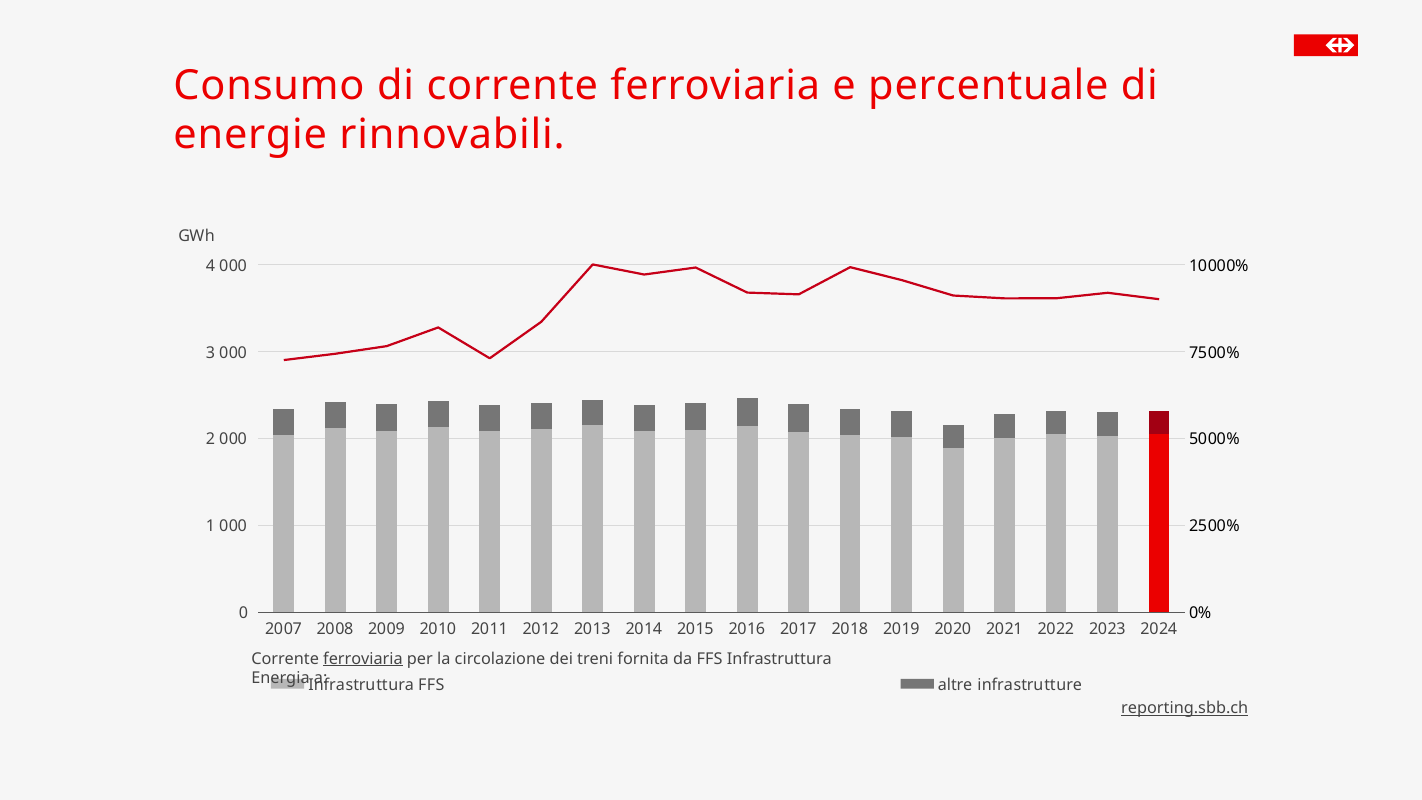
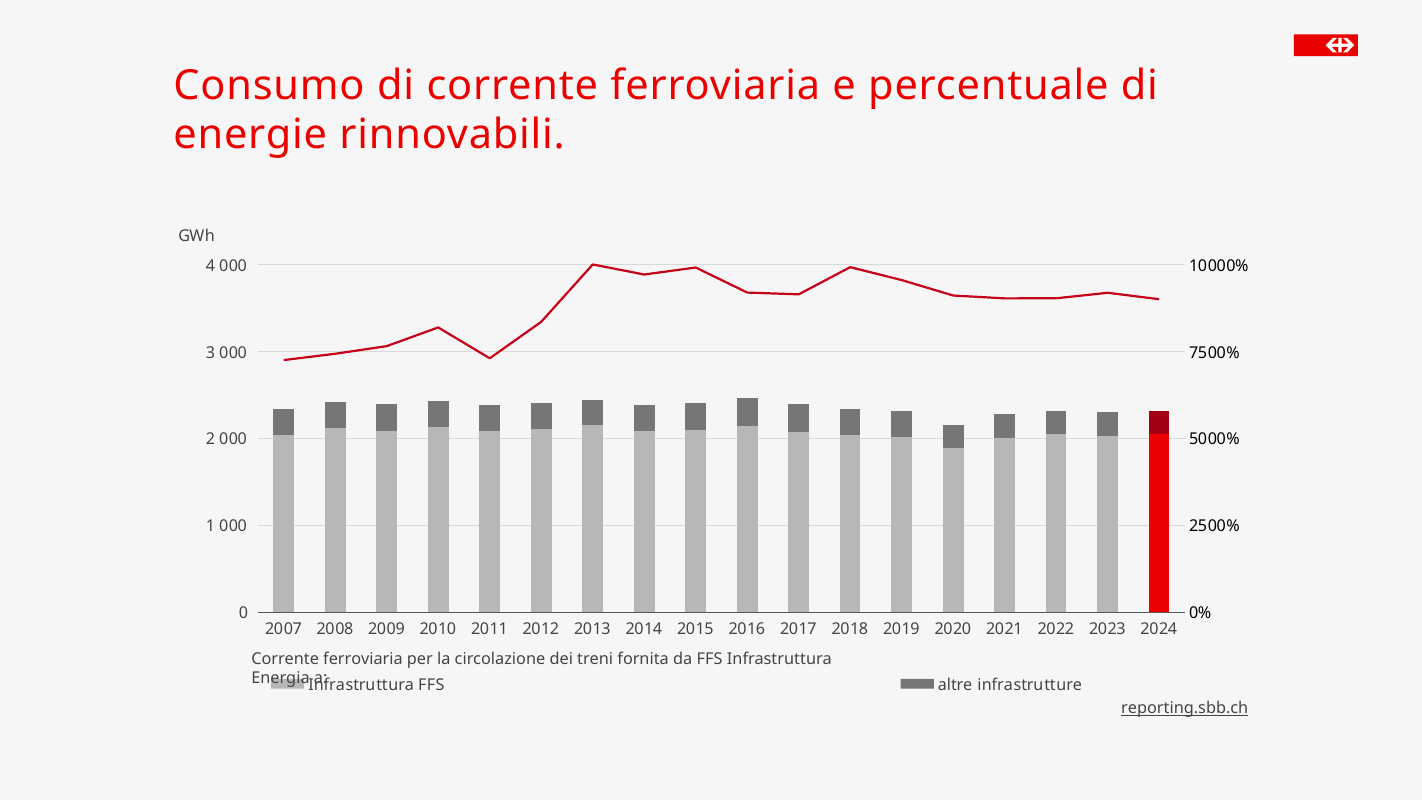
ferroviaria at (363, 659) underline: present -> none
